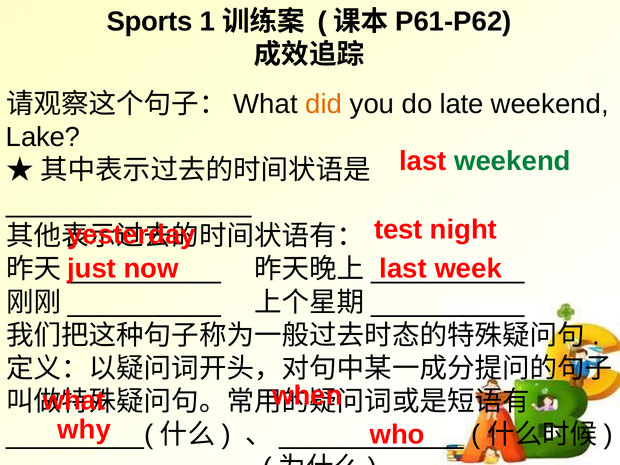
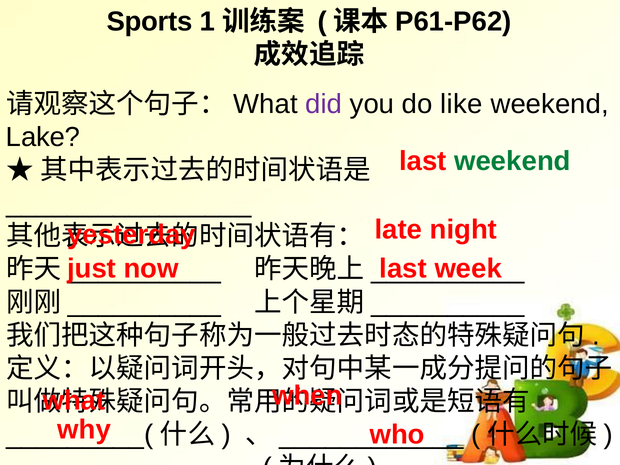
did colour: orange -> purple
late: late -> like
test: test -> late
